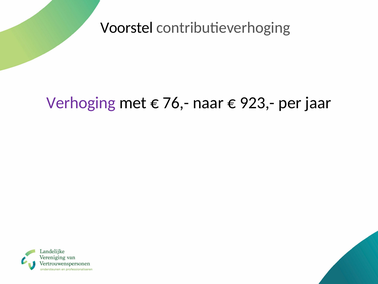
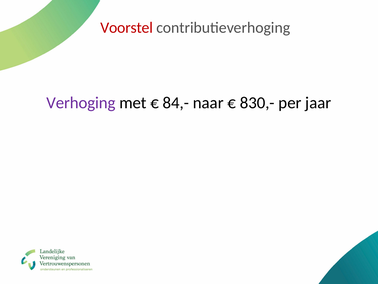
Voorstel colour: black -> red
76,-: 76,- -> 84,-
923,-: 923,- -> 830,-
